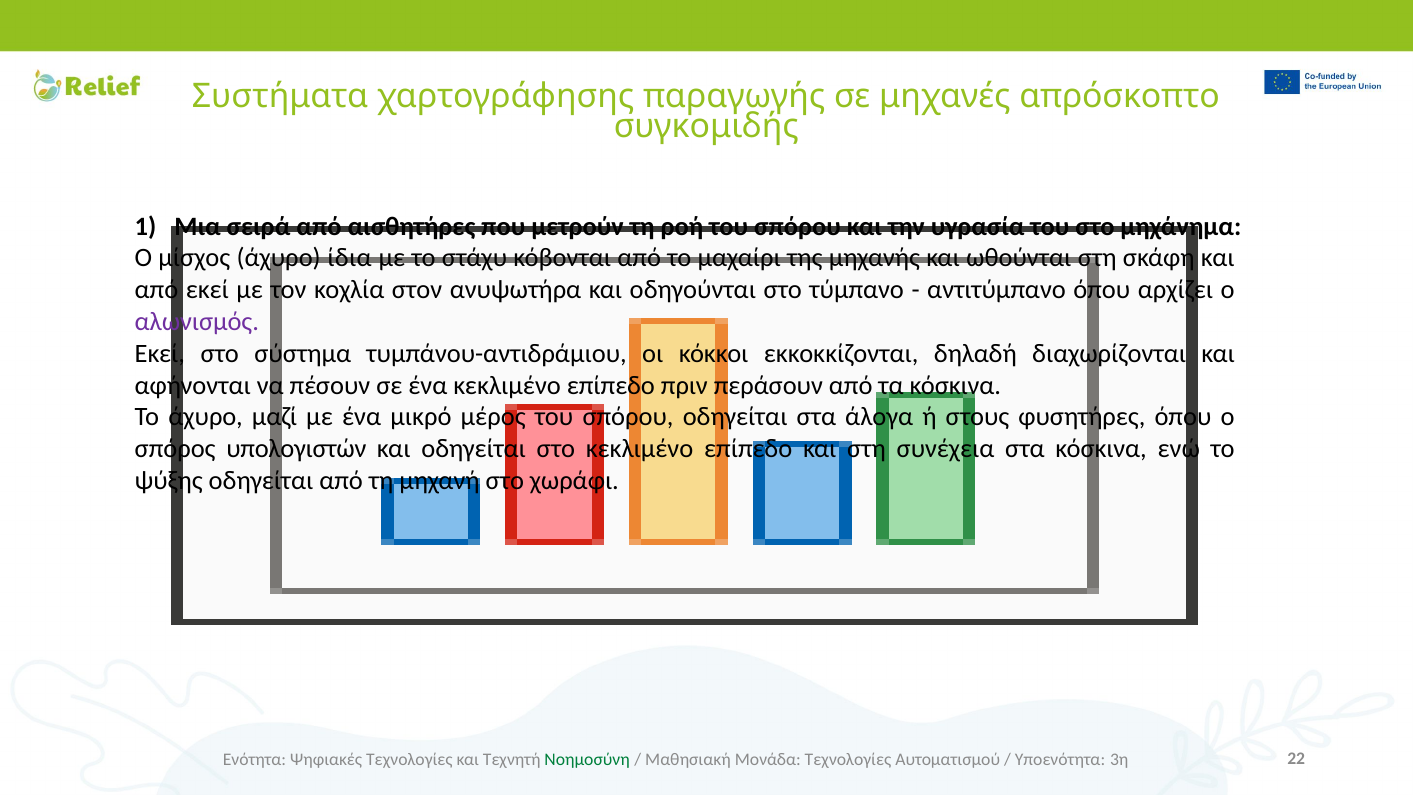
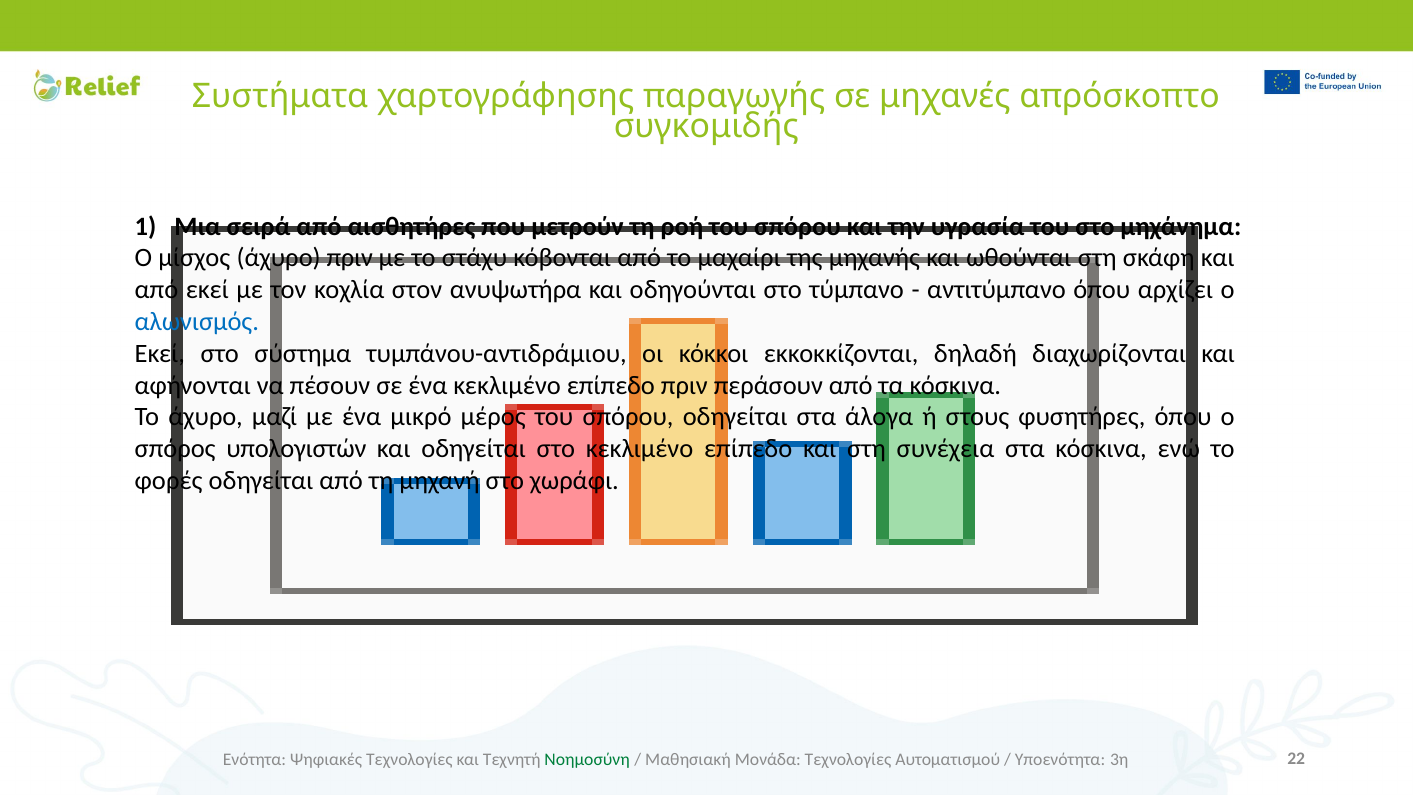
άχυρο ίδια: ίδια -> πριν
αλωνισμός colour: purple -> blue
ψύξης: ψύξης -> φορές
